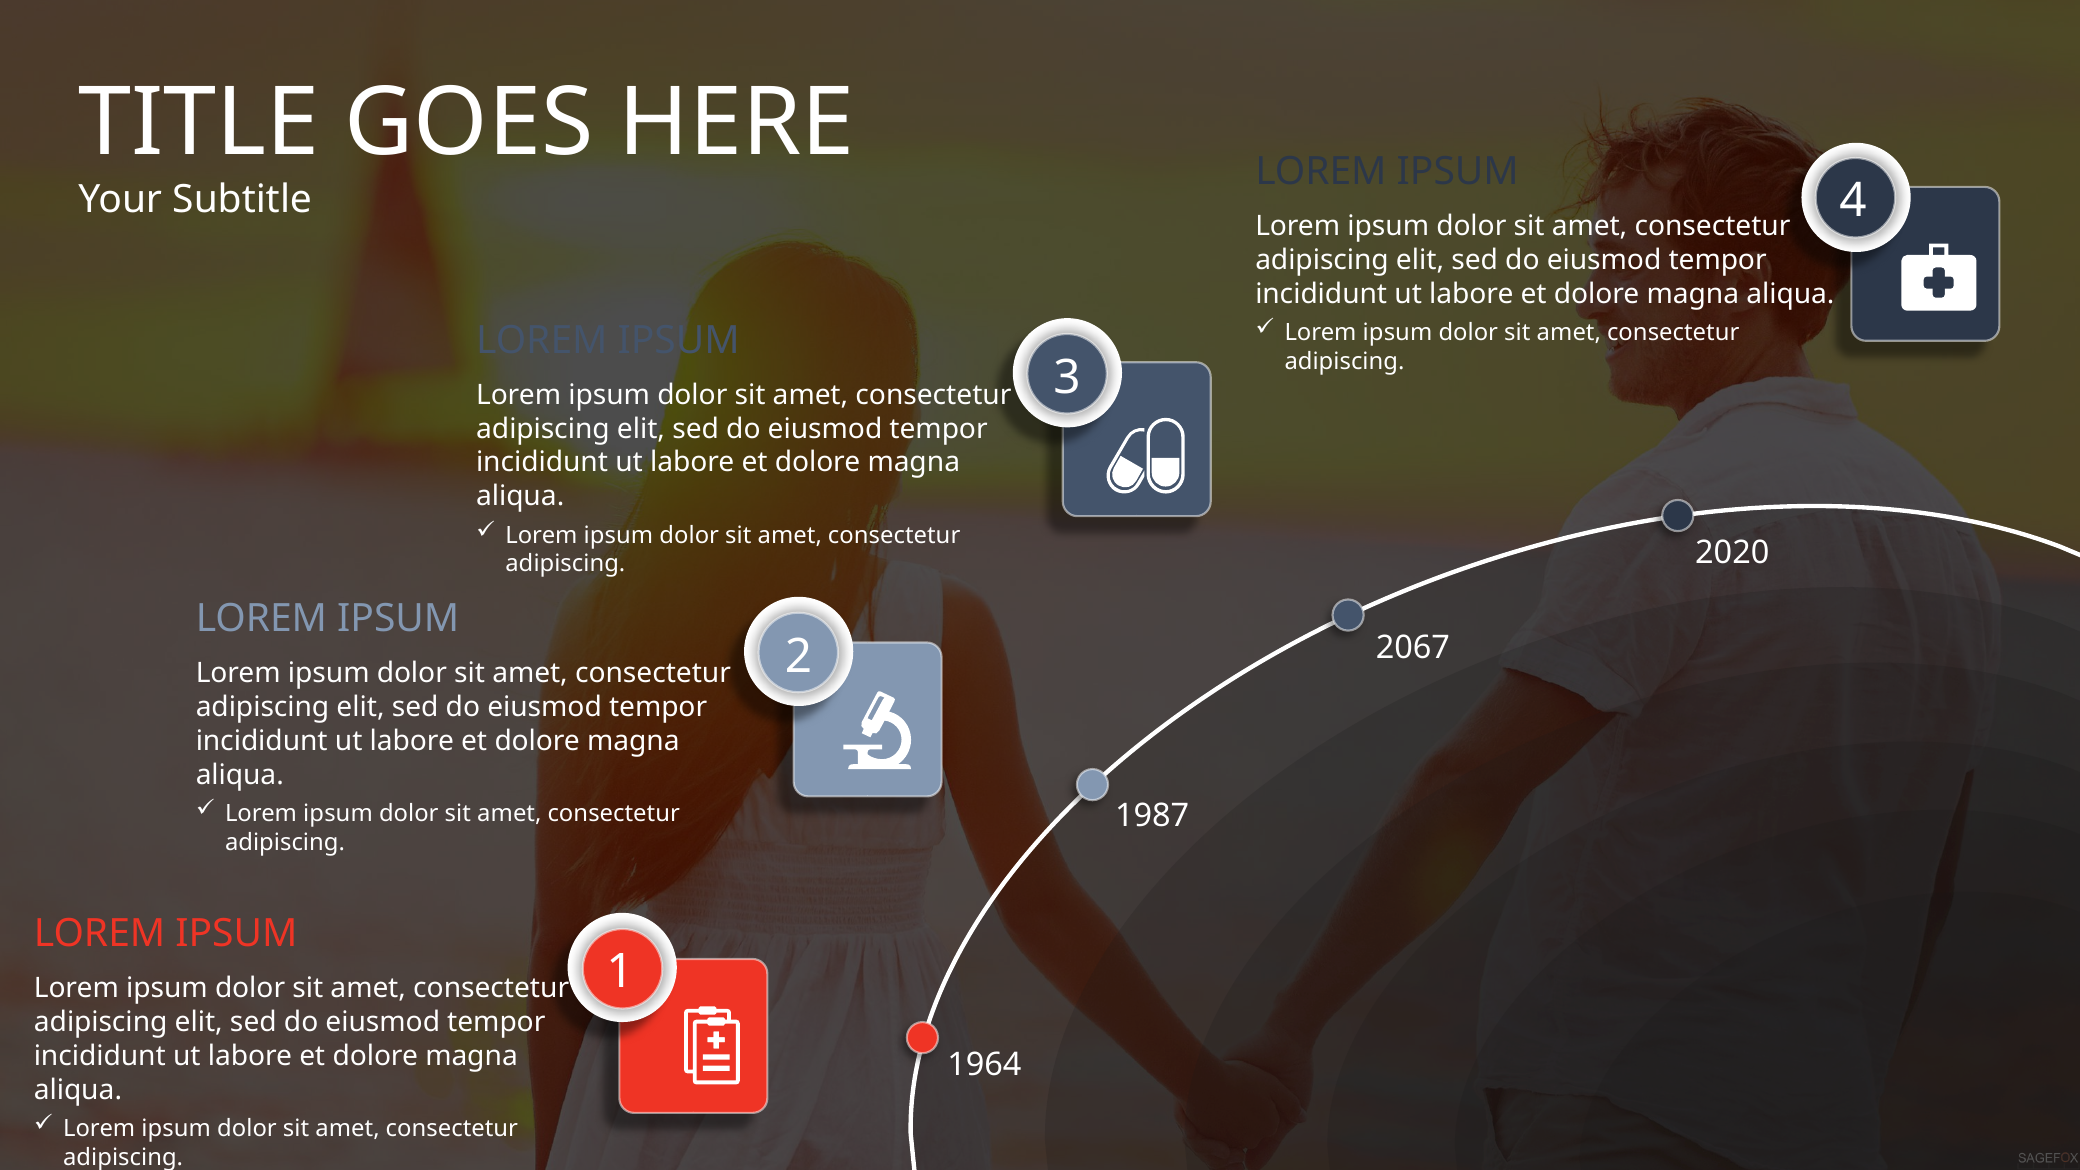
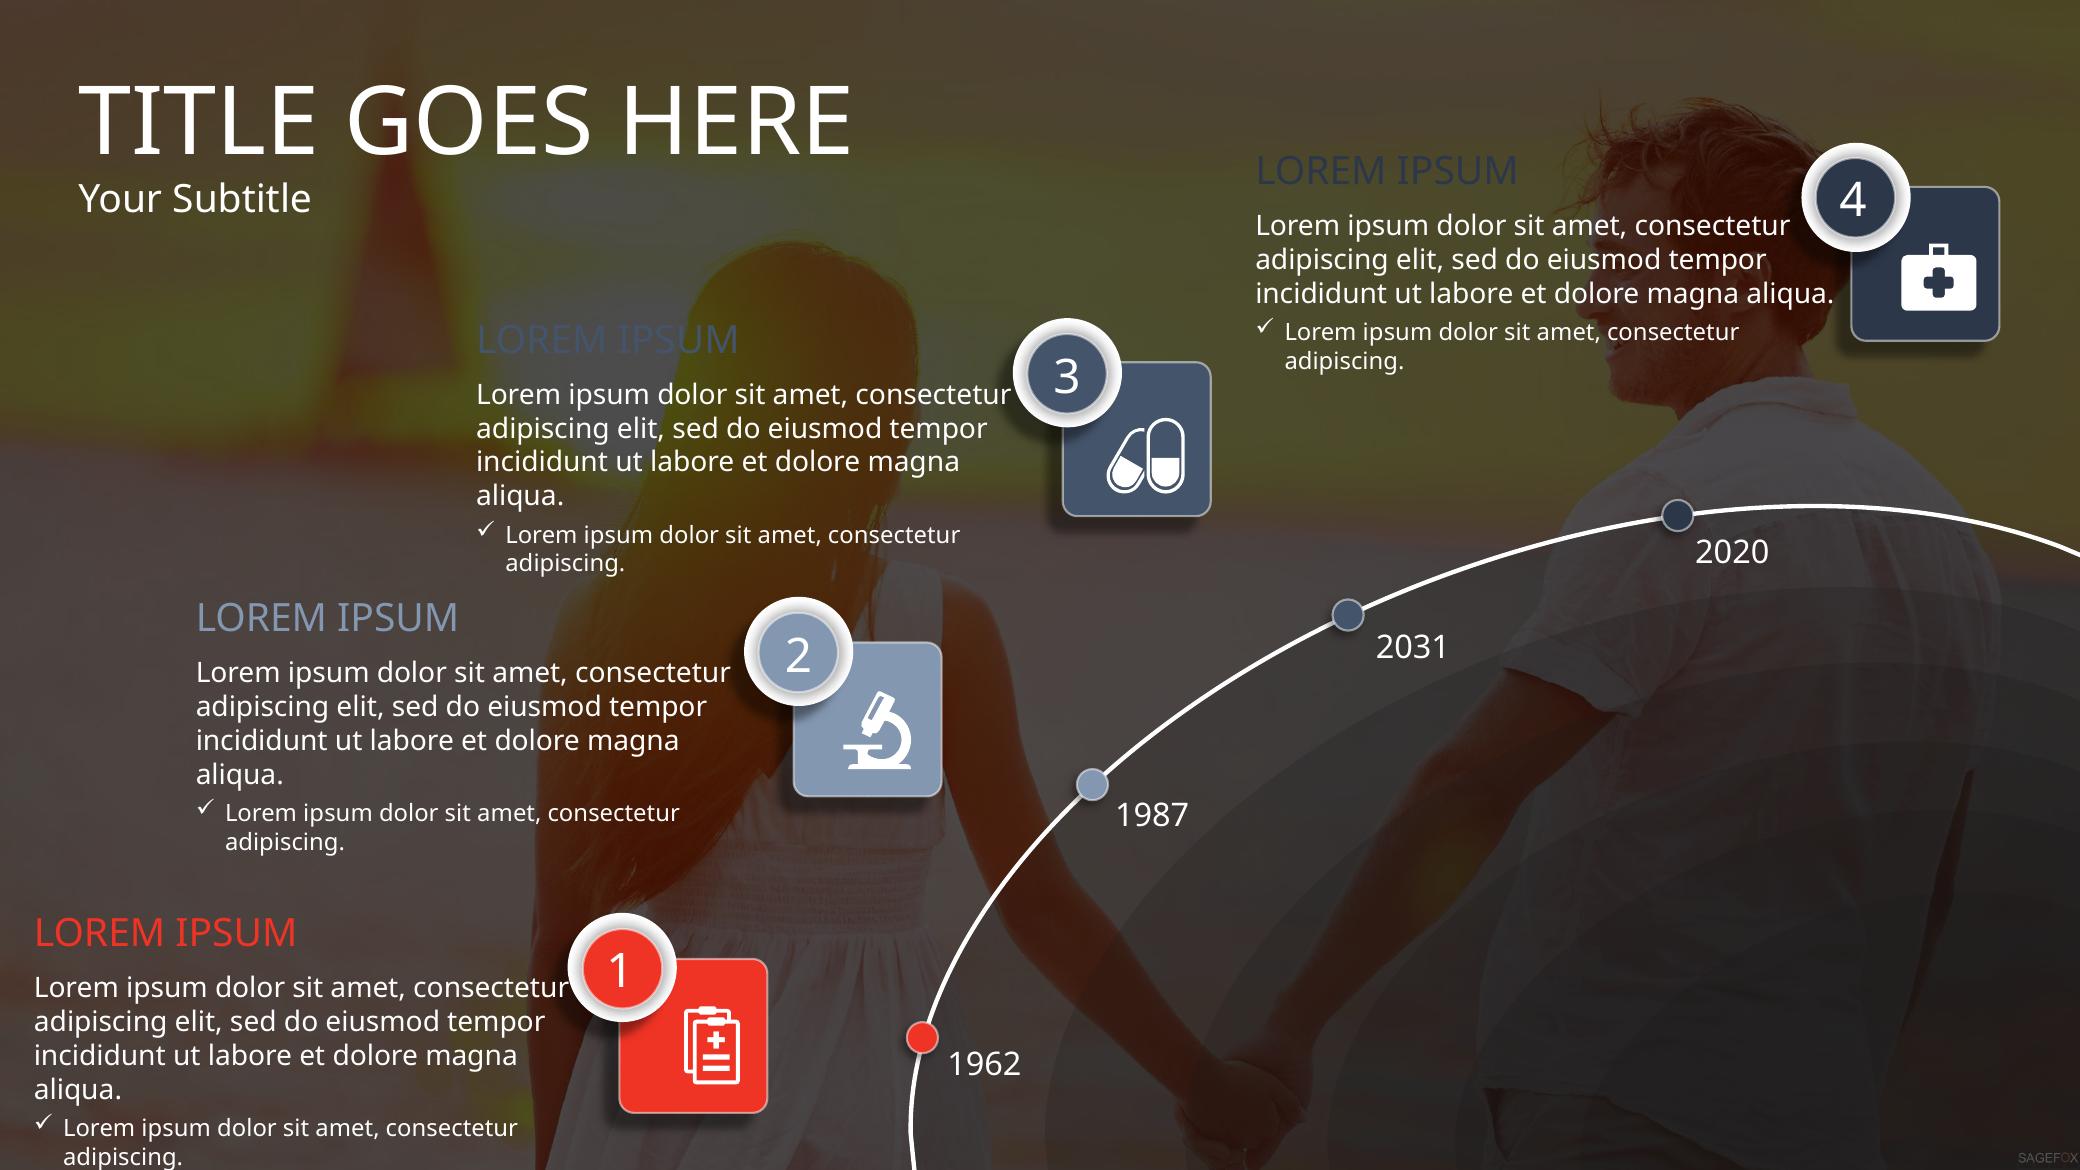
2067: 2067 -> 2031
1964: 1964 -> 1962
